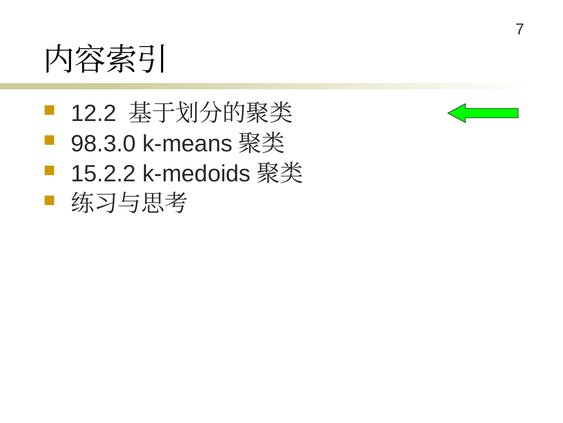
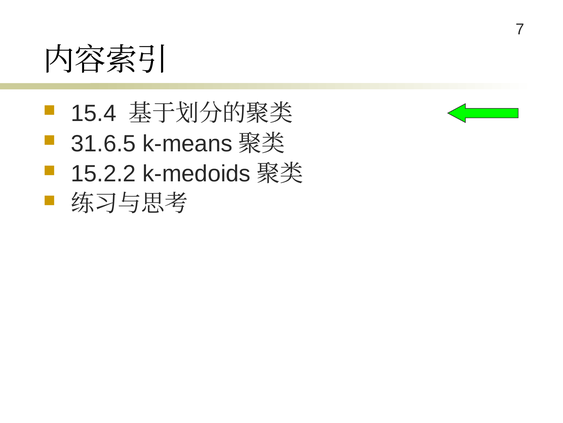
12.2: 12.2 -> 15.4
98.3.0: 98.3.0 -> 31.6.5
